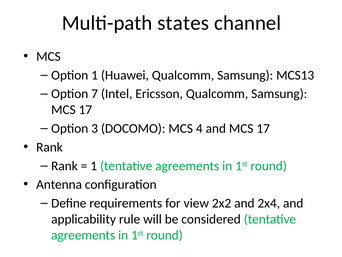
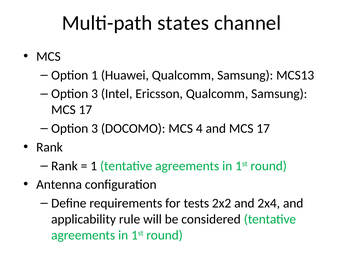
7 at (95, 94): 7 -> 3
view: view -> tests
